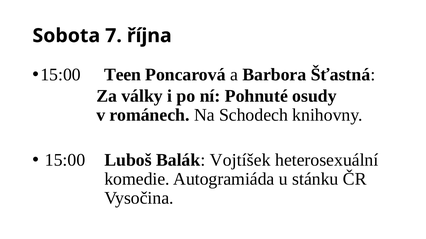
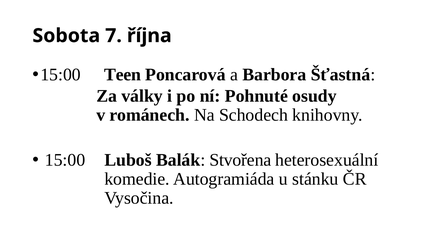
Vojtíšek: Vojtíšek -> Stvořena
